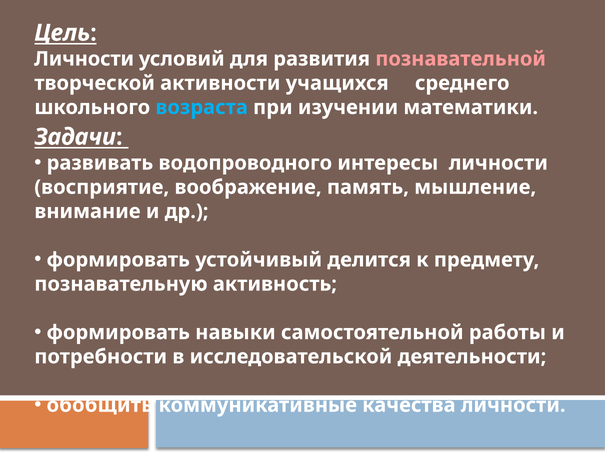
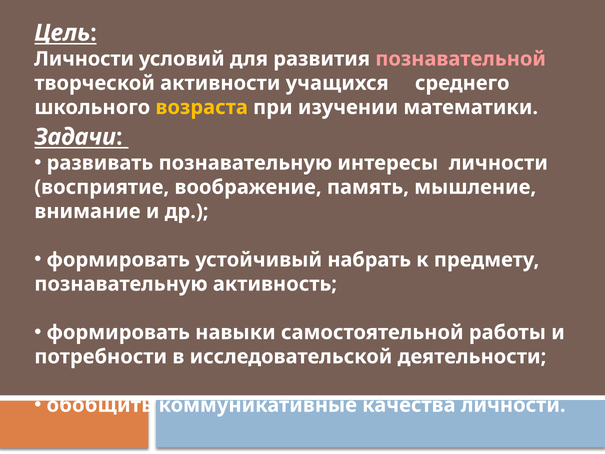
возраста colour: light blue -> yellow
развивать водопроводного: водопроводного -> познавательную
делится: делится -> набрать
